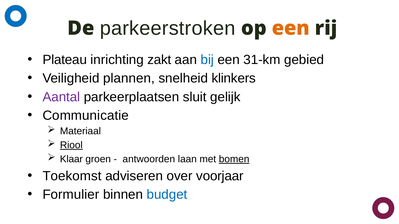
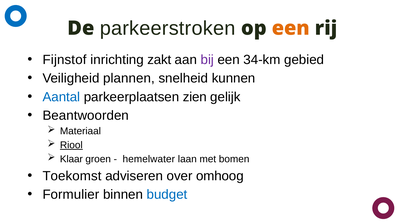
Plateau: Plateau -> Fijnstof
bij colour: blue -> purple
31-km: 31-km -> 34-km
klinkers: klinkers -> kunnen
Aantal colour: purple -> blue
sluit: sluit -> zien
Communicatie: Communicatie -> Beantwoorden
antwoorden: antwoorden -> hemelwater
bomen underline: present -> none
voorjaar: voorjaar -> omhoog
